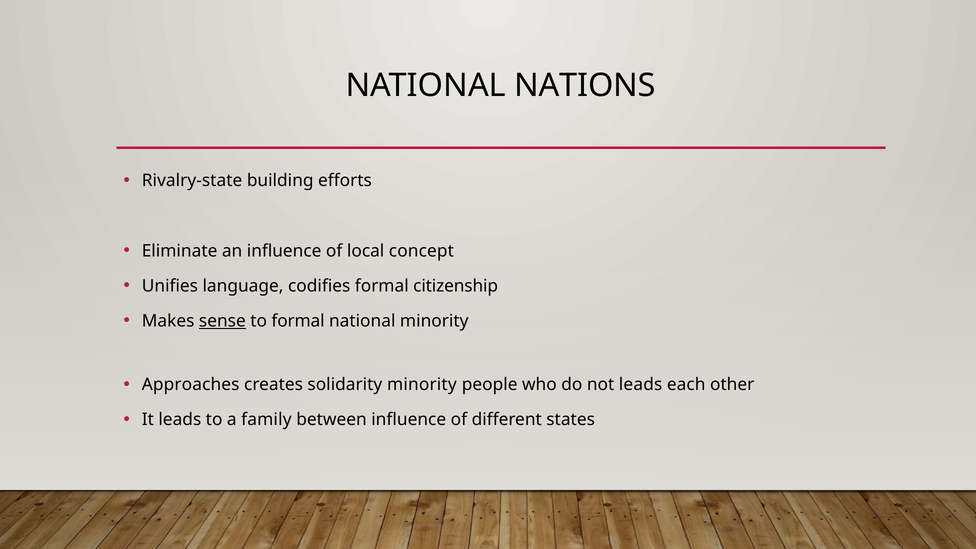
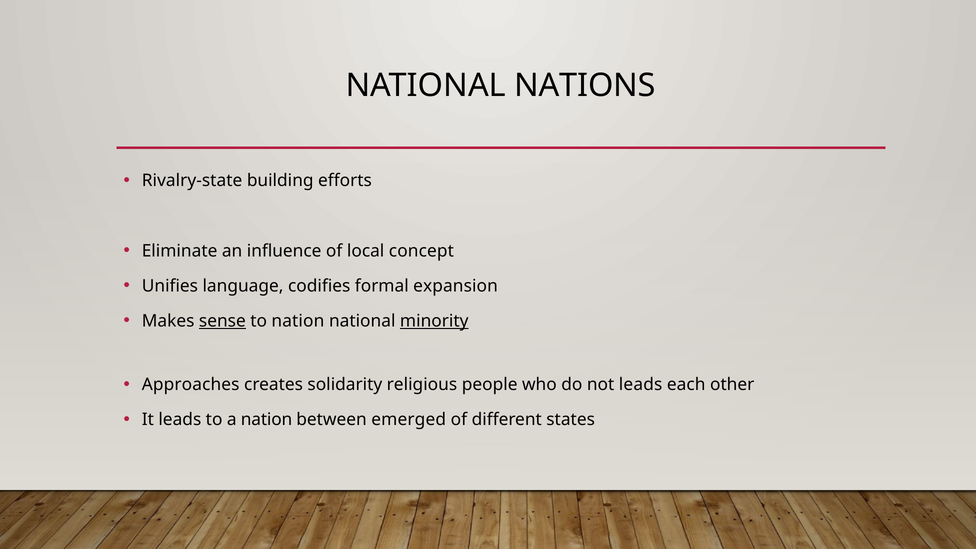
citizenship: citizenship -> expansion
to formal: formal -> nation
minority at (434, 321) underline: none -> present
solidarity minority: minority -> religious
a family: family -> nation
between influence: influence -> emerged
